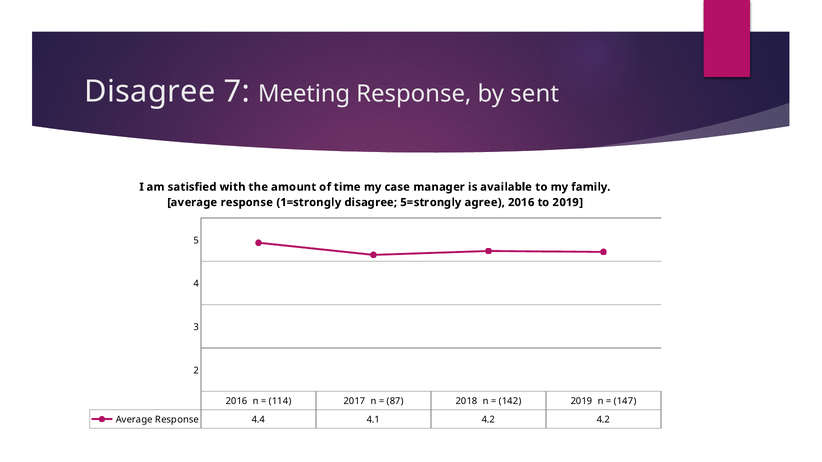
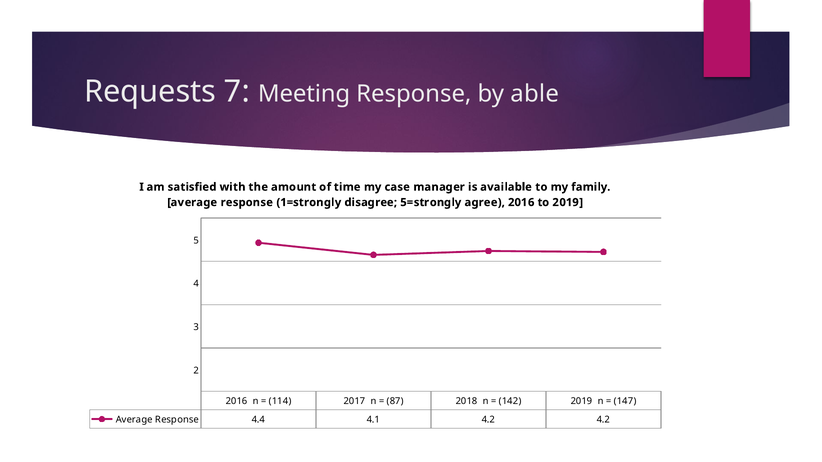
Disagree at (150, 92): Disagree -> Requests
sent: sent -> able
